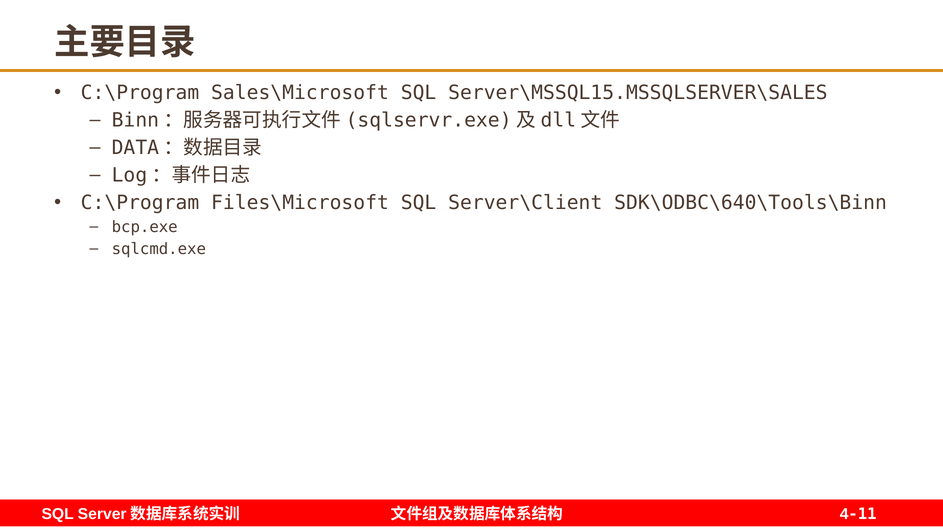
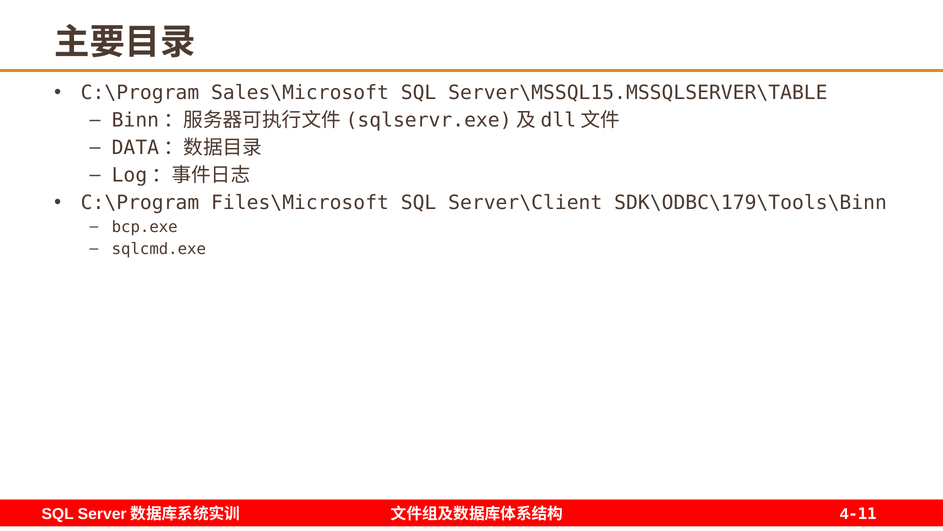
Server\MSSQL15.MSSQLSERVER\SALES: Server\MSSQL15.MSSQLSERVER\SALES -> Server\MSSQL15.MSSQLSERVER\TABLE
SDK\ODBC\640\Tools\Binn: SDK\ODBC\640\Tools\Binn -> SDK\ODBC\179\Tools\Binn
